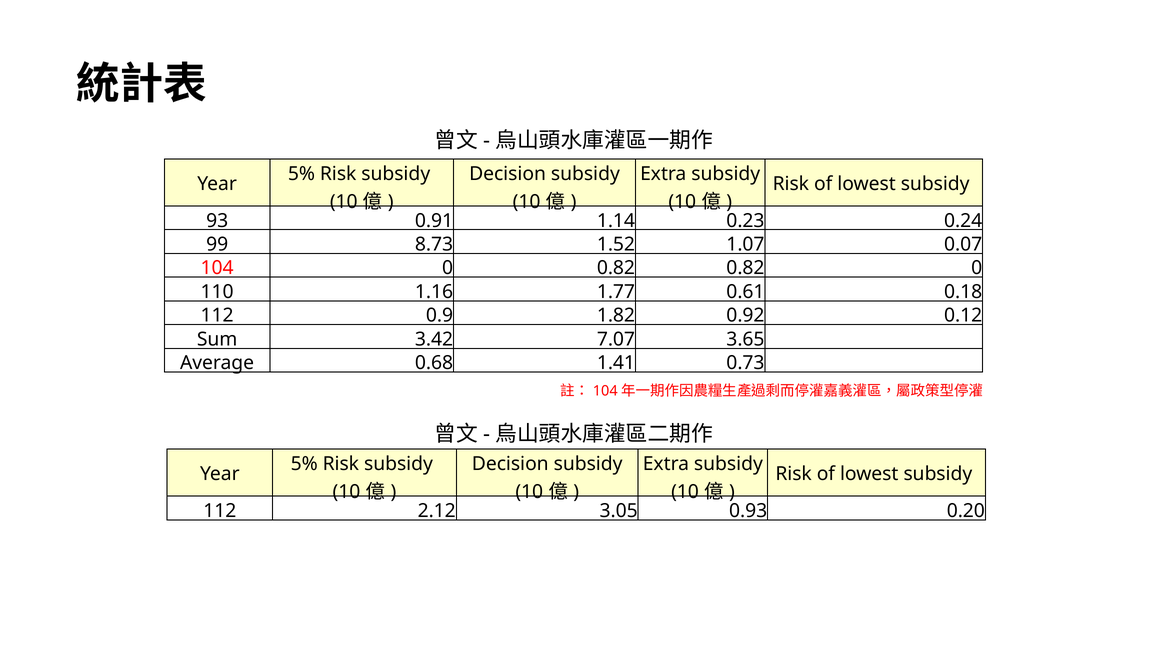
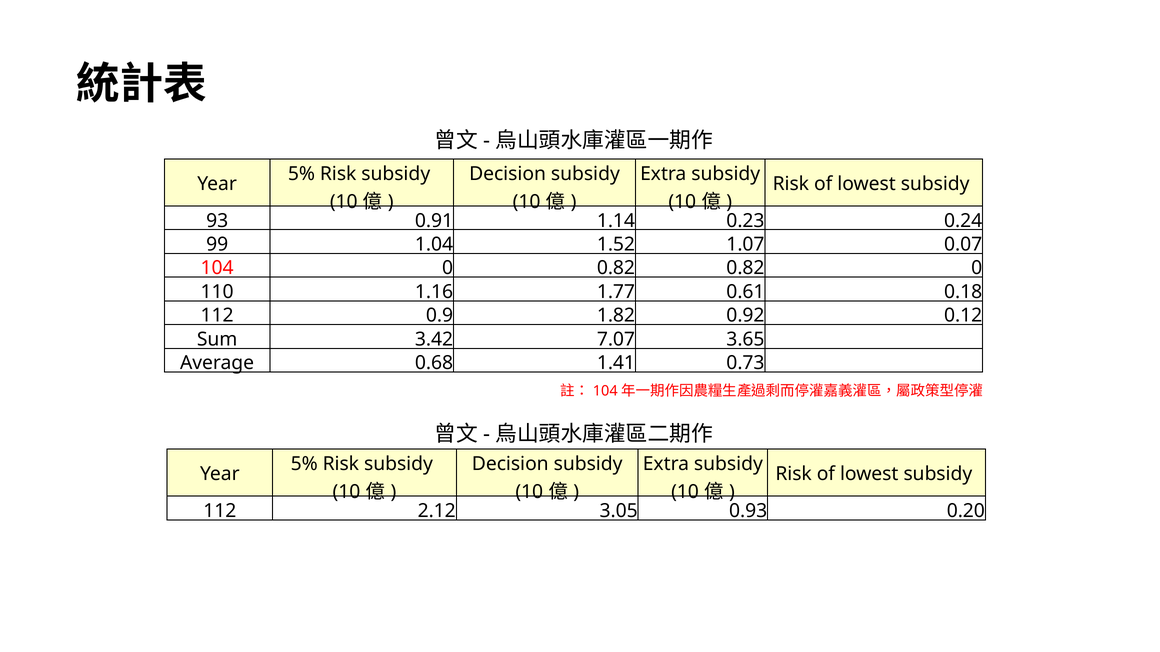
8.73: 8.73 -> 1.04
